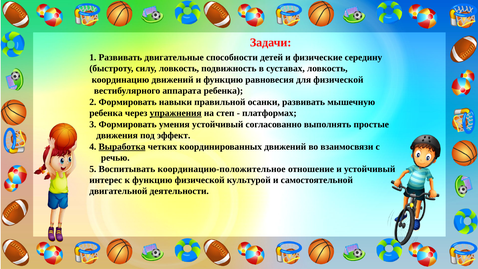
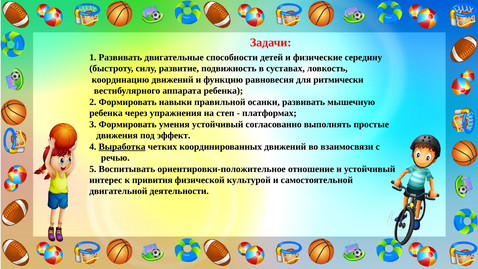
силу ловкость: ловкость -> развитие
для физической: физической -> ритмически
упражнения underline: present -> none
координацию-положительное: координацию-положительное -> ориентировки-положительное
к функцию: функцию -> привития
